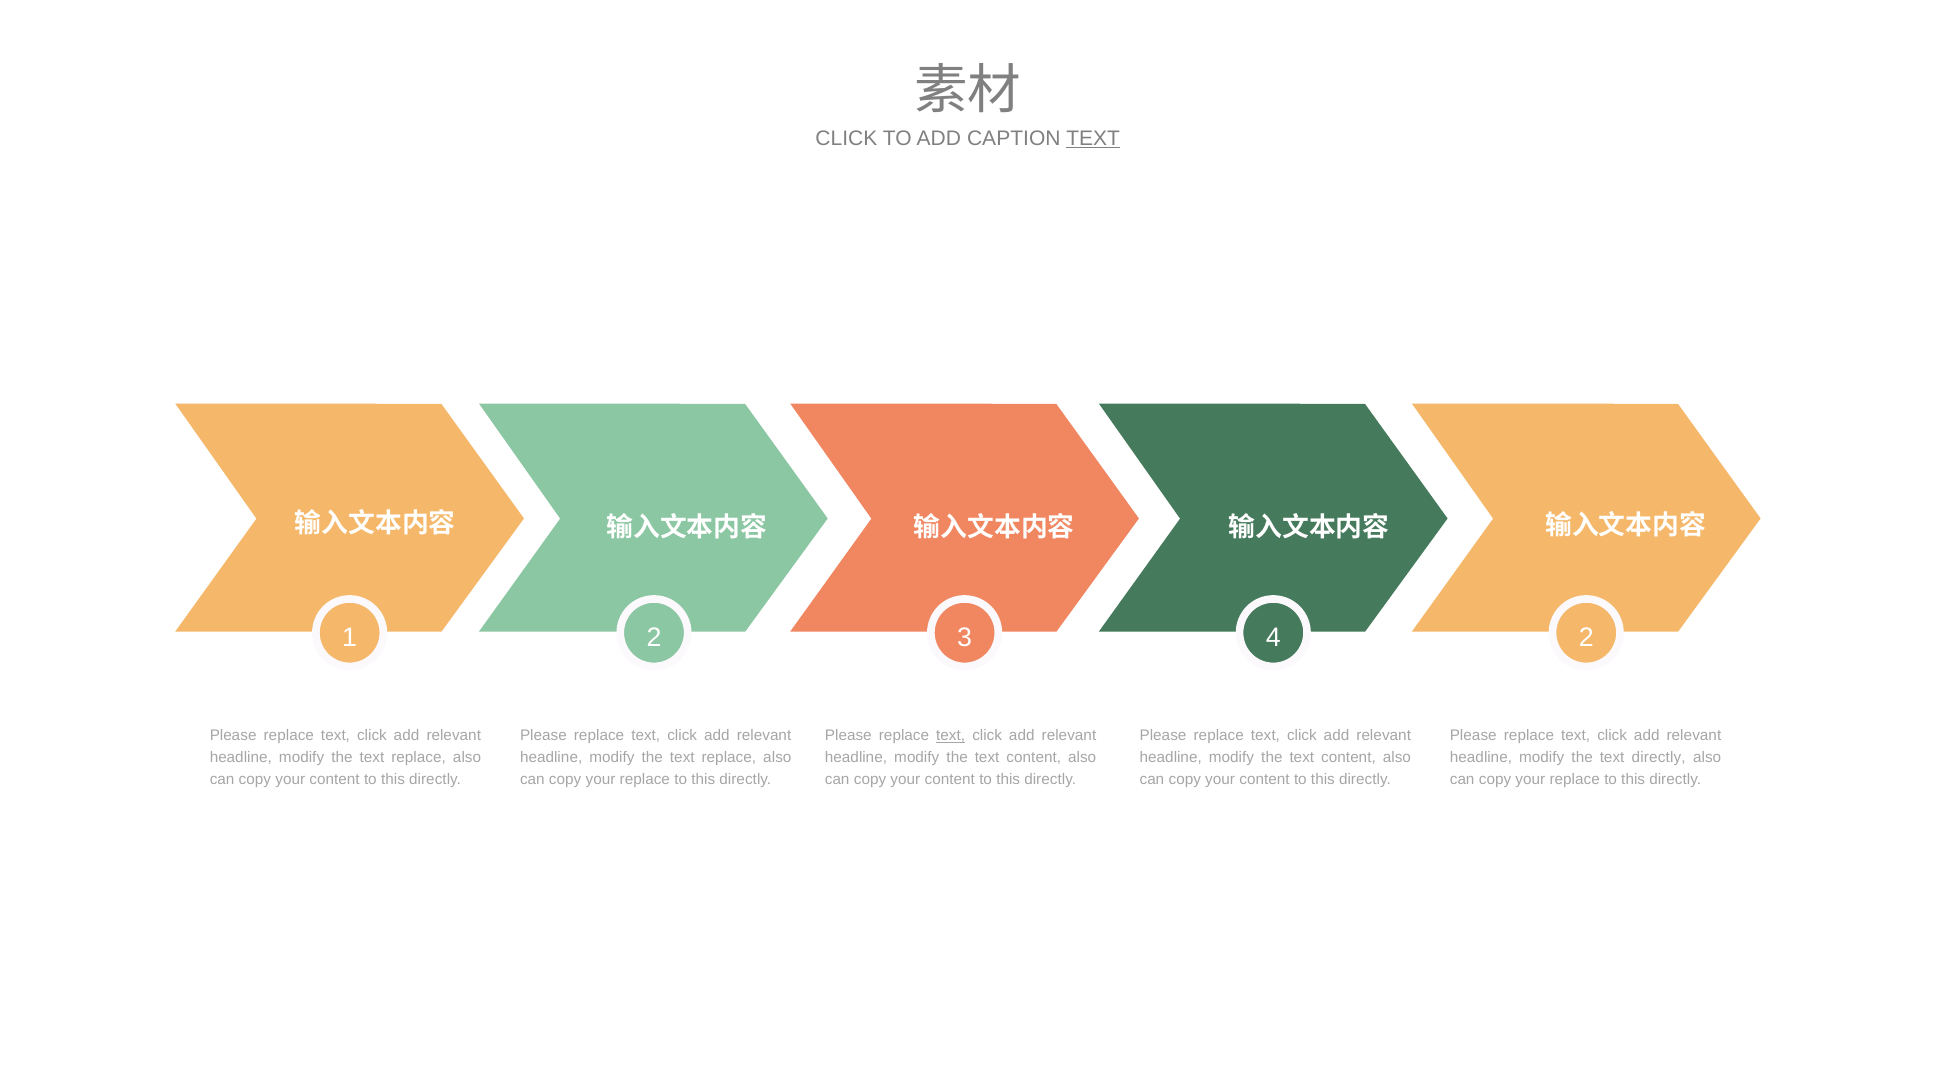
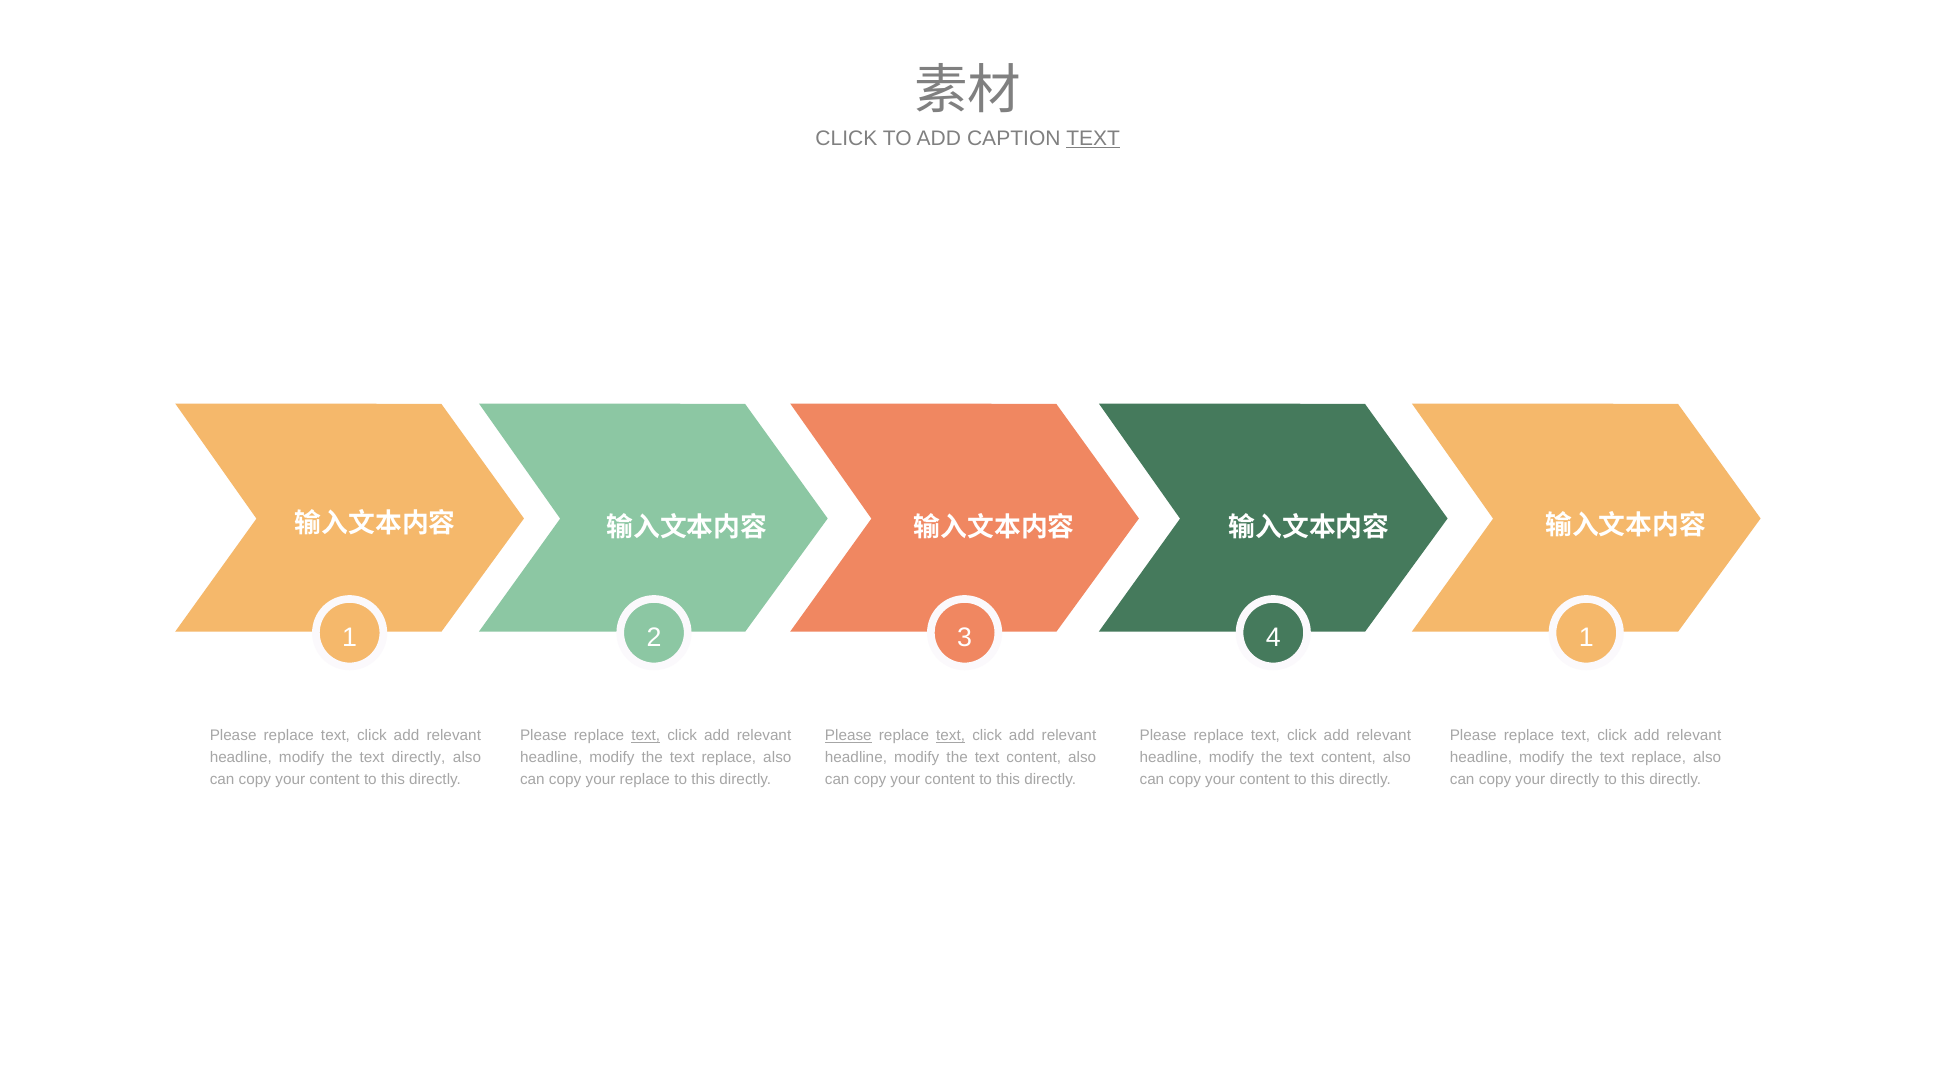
4 2: 2 -> 1
text at (646, 736) underline: none -> present
Please at (848, 736) underline: none -> present
replace at (419, 758): replace -> directly
directly at (1659, 758): directly -> replace
replace at (1575, 780): replace -> directly
